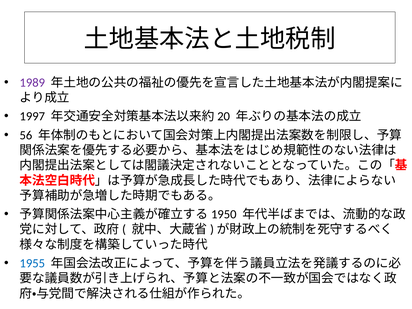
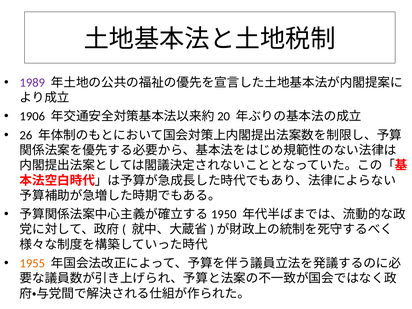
1997: 1997 -> 1906
56: 56 -> 26
1955 colour: blue -> orange
